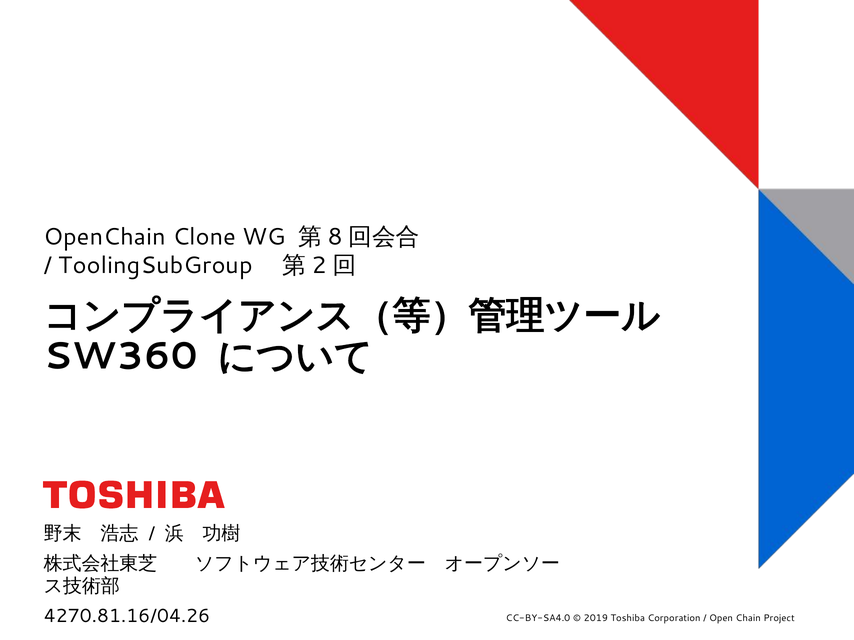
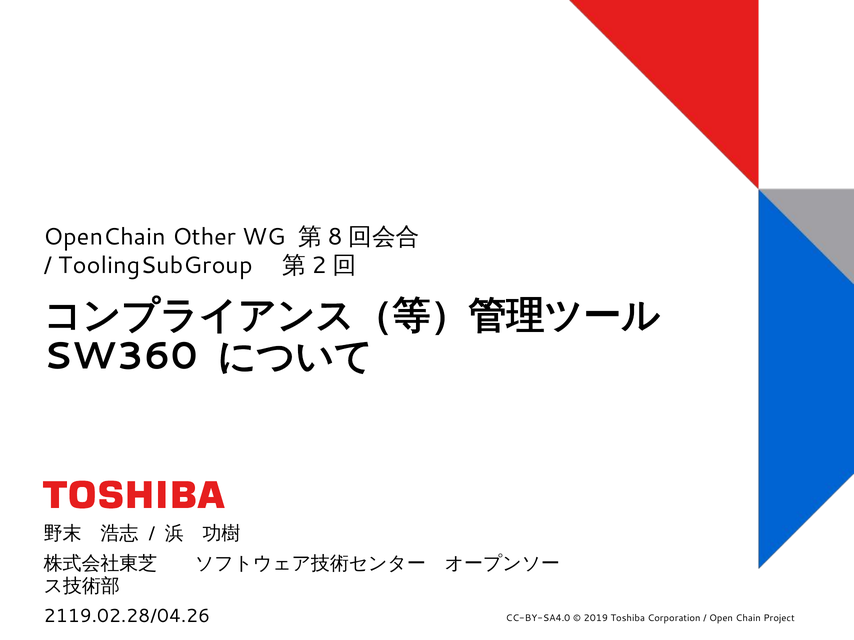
Clone: Clone -> Other
4270.81.16/04.26: 4270.81.16/04.26 -> 2119.02.28/04.26
